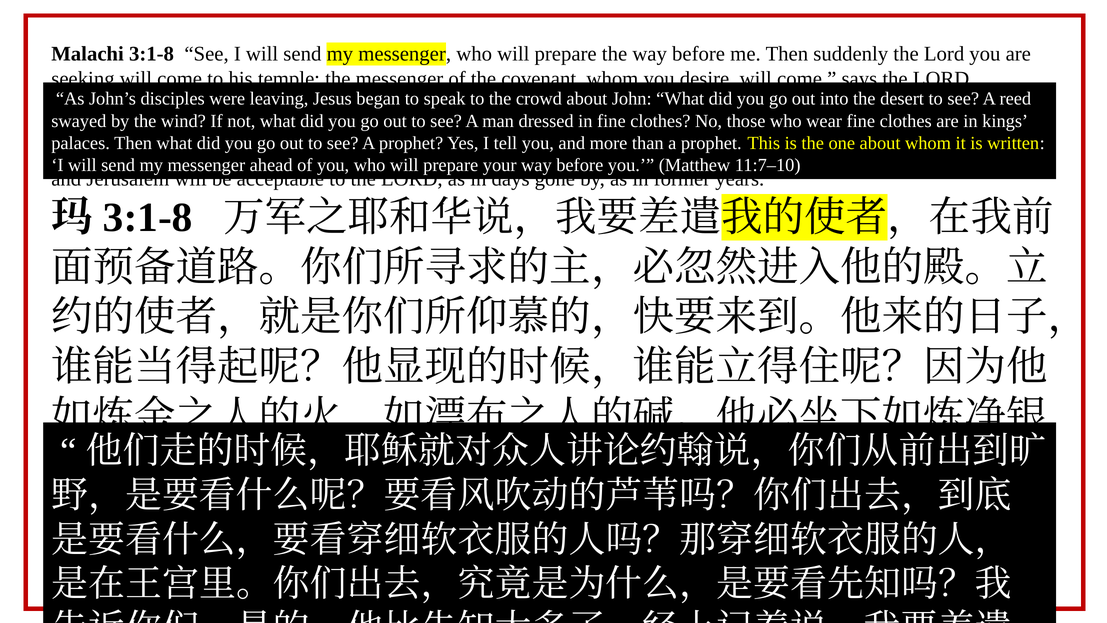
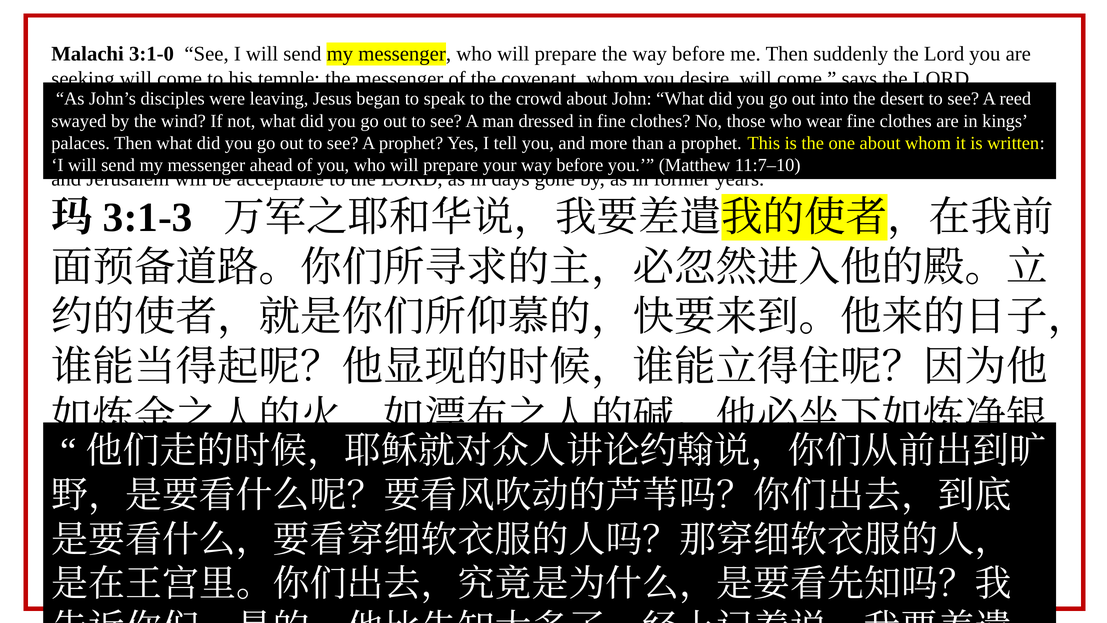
Malachi 3:1-8: 3:1-8 -> 3:1-0
3:1-8 at (148, 217): 3:1-8 -> 3:1-3
